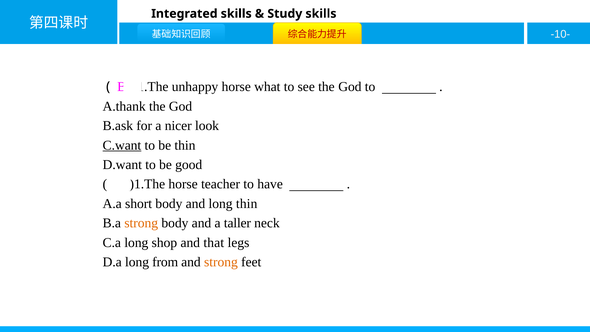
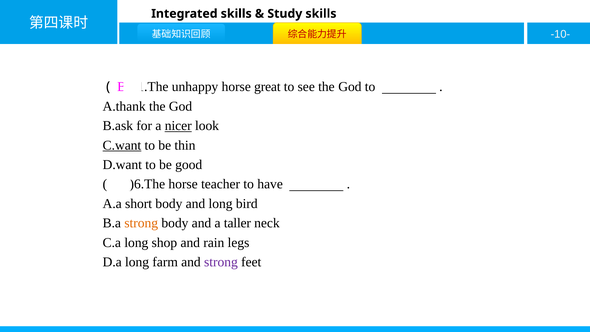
what: what -> great
nicer underline: none -> present
)1.The at (147, 184): )1.The -> )6.The
long thin: thin -> bird
that: that -> rain
from: from -> farm
strong at (221, 262) colour: orange -> purple
